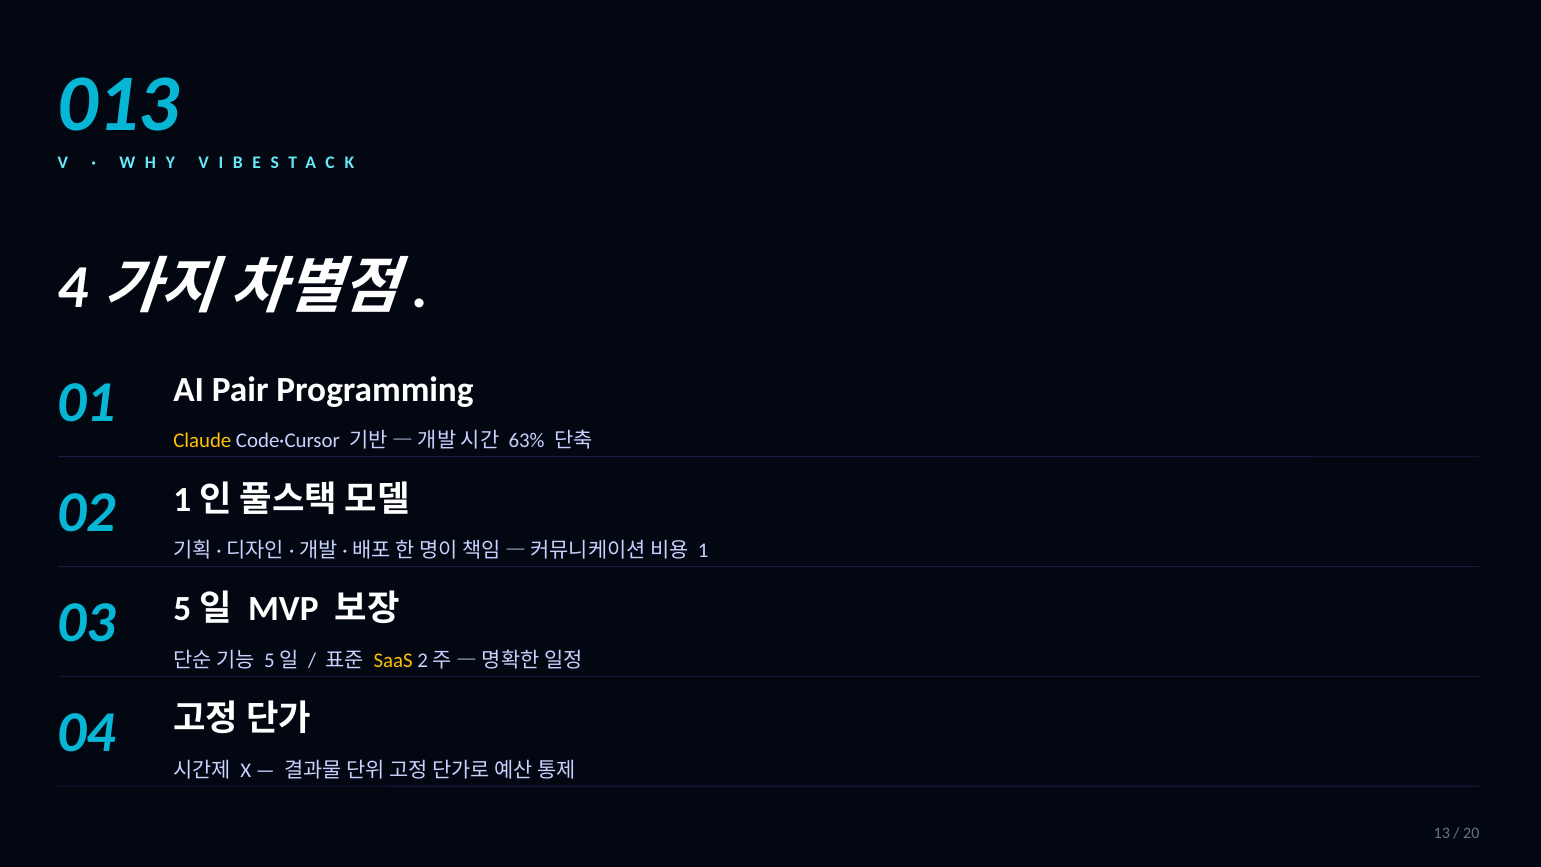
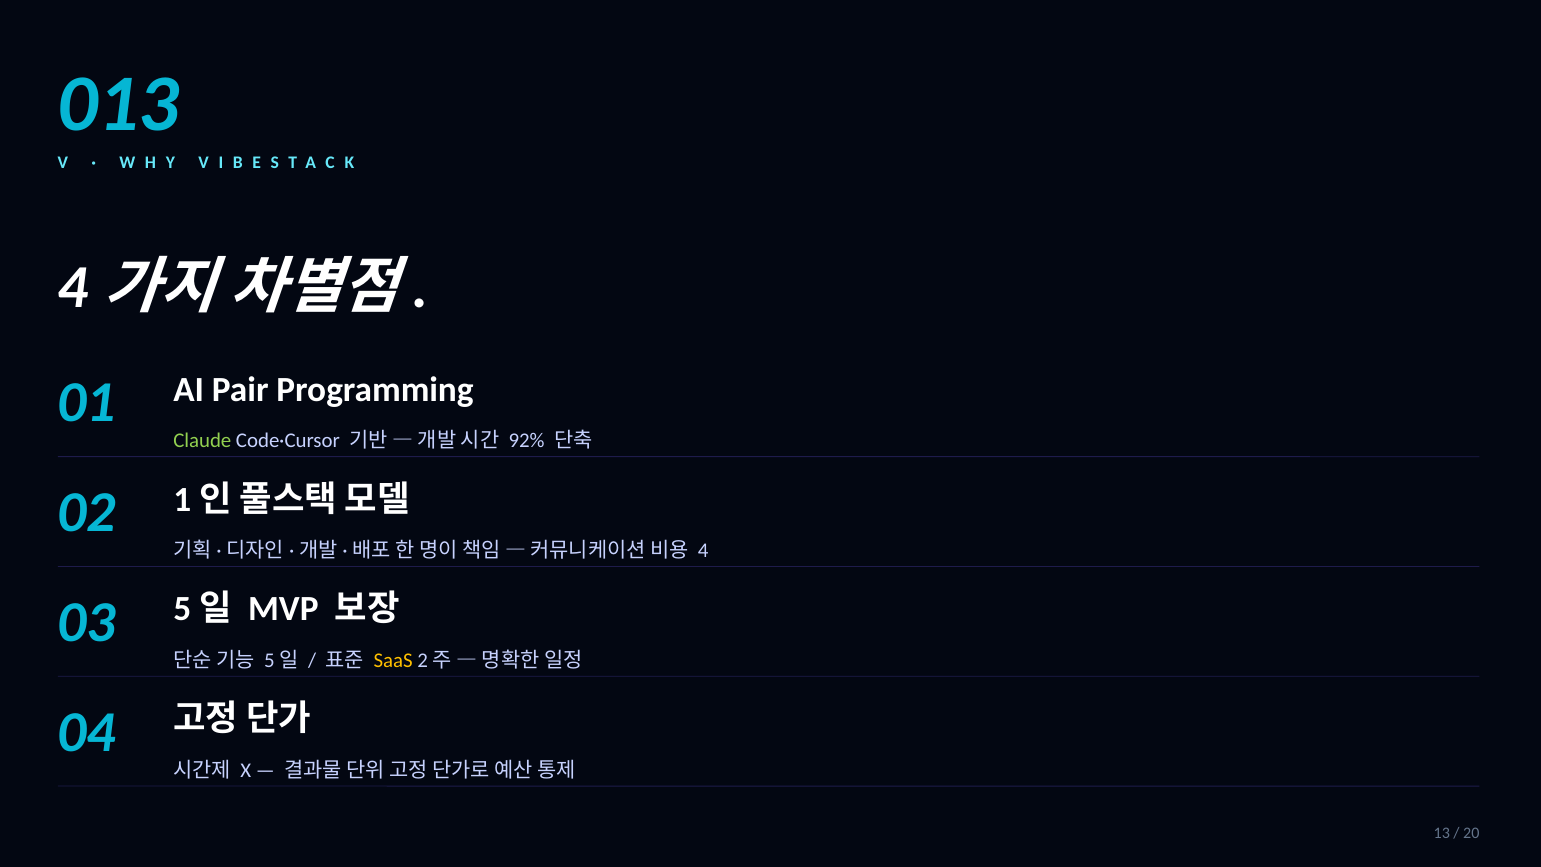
Claude colour: yellow -> light green
63%: 63% -> 92%
1: 1 -> 4
